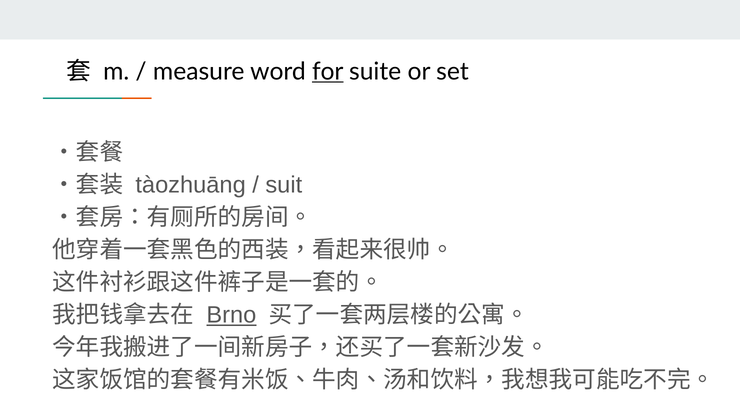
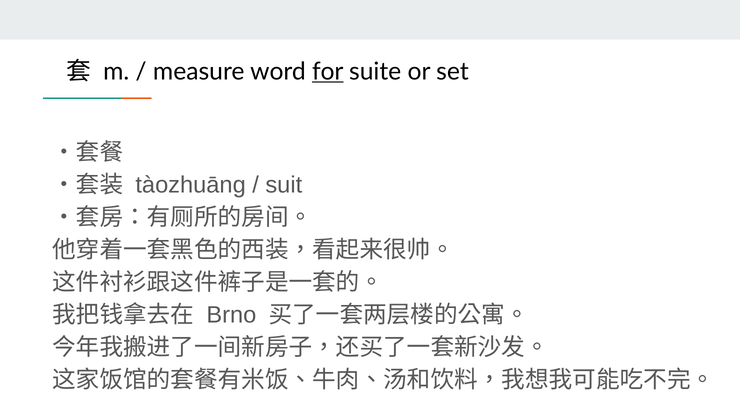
Brno underline: present -> none
